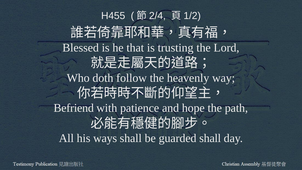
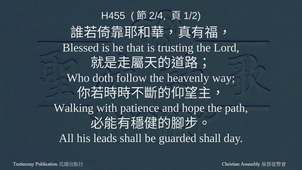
Befriend: Befriend -> Walking
ways: ways -> leads
